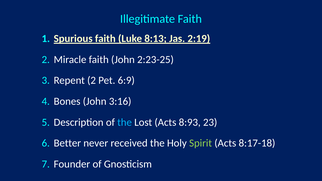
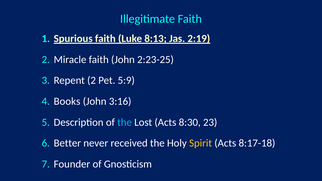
6:9: 6:9 -> 5:9
Bones: Bones -> Books
8:93: 8:93 -> 8:30
Spirit colour: light green -> yellow
